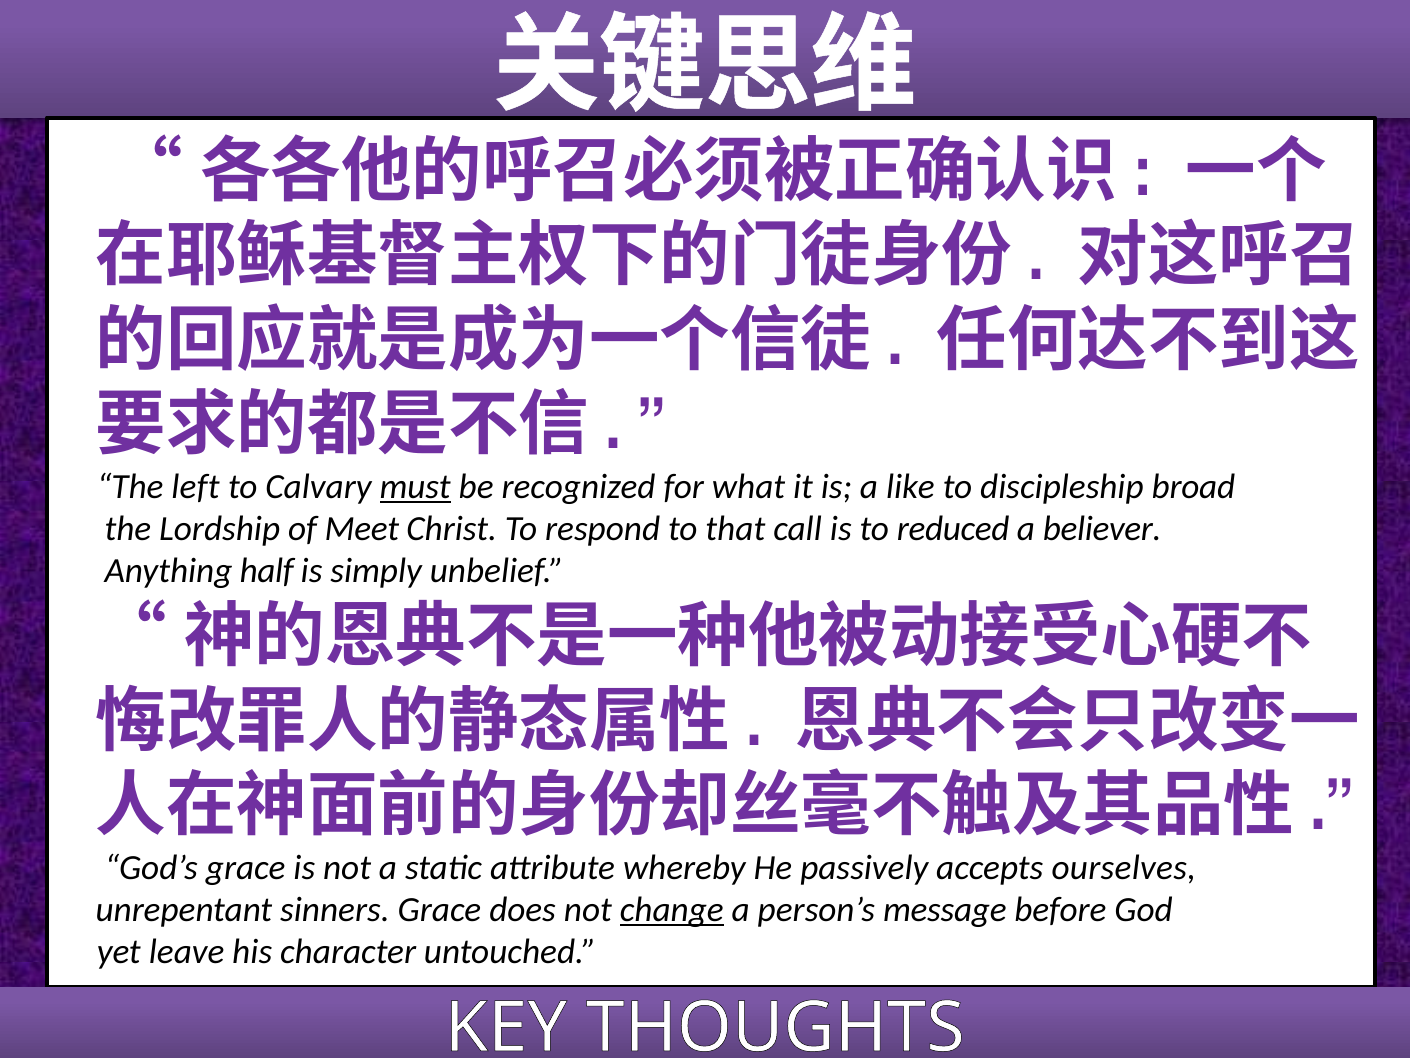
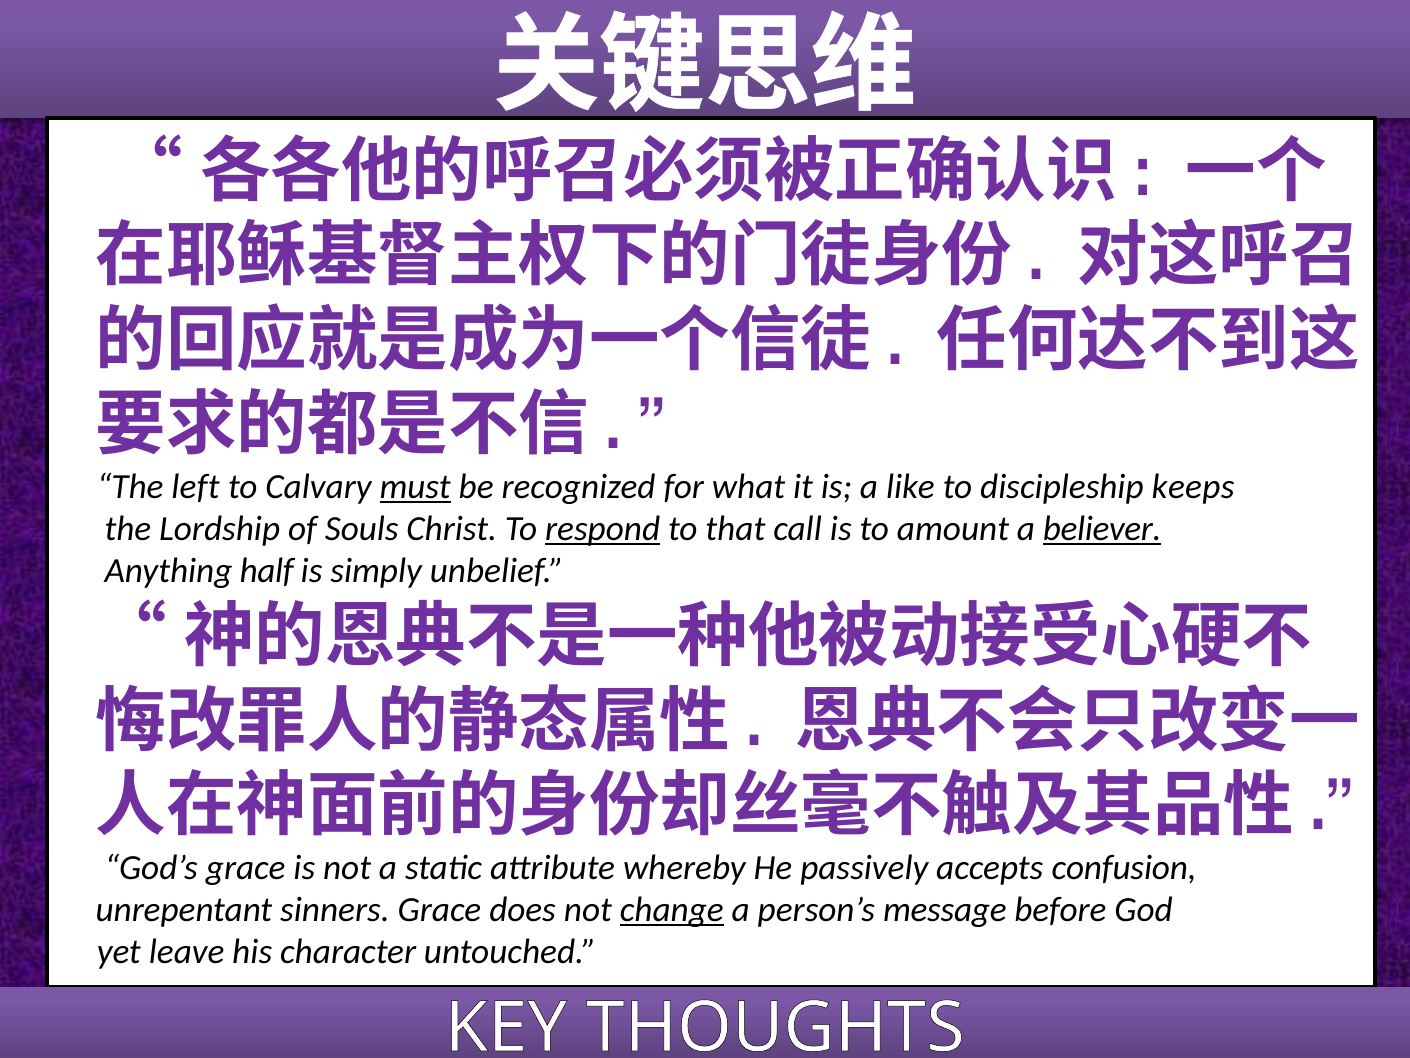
broad: broad -> keeps
Meet: Meet -> Souls
respond underline: none -> present
reduced: reduced -> amount
believer underline: none -> present
ourselves: ourselves -> confusion
